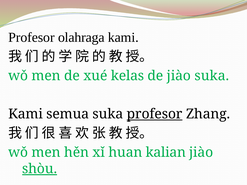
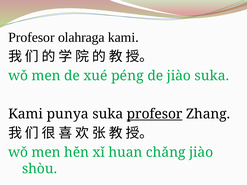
kelas: kelas -> péng
semua: semua -> punya
kalian: kalian -> chǎng
shòu underline: present -> none
